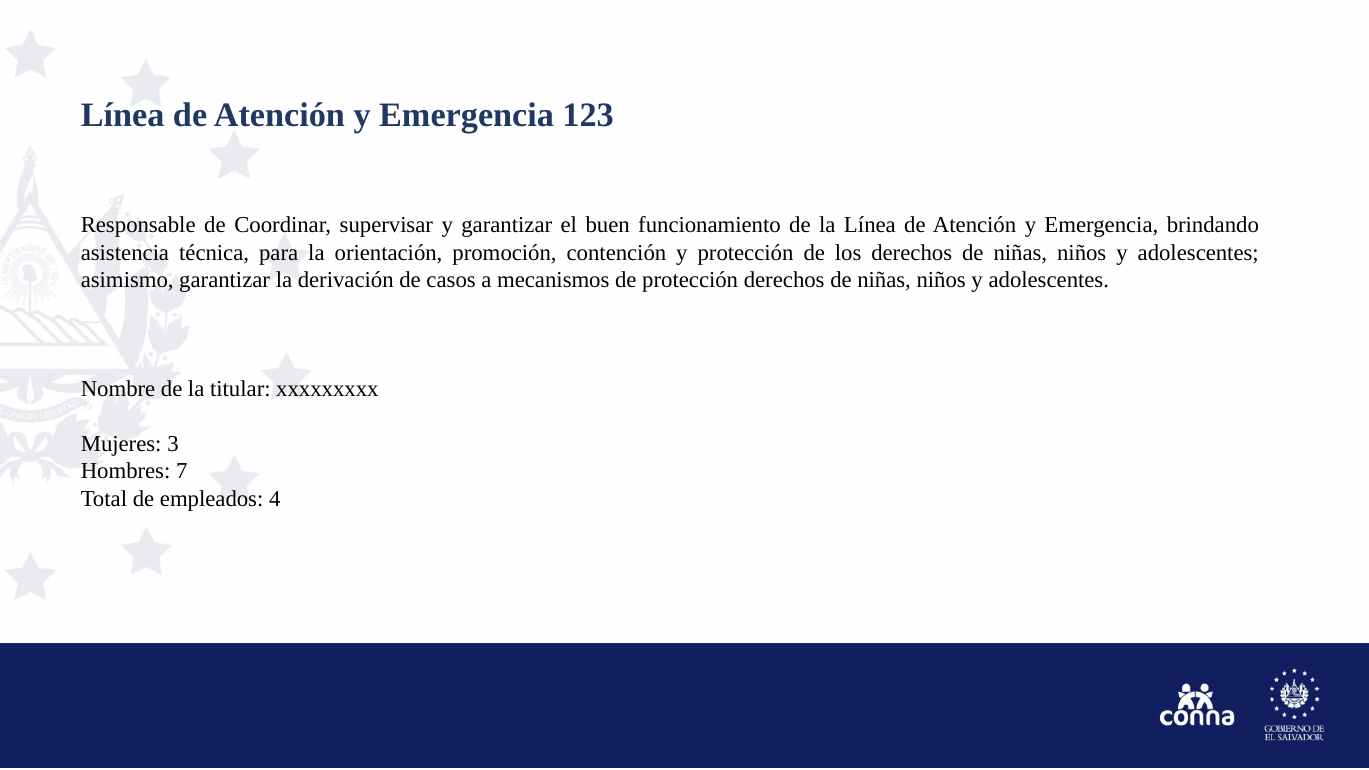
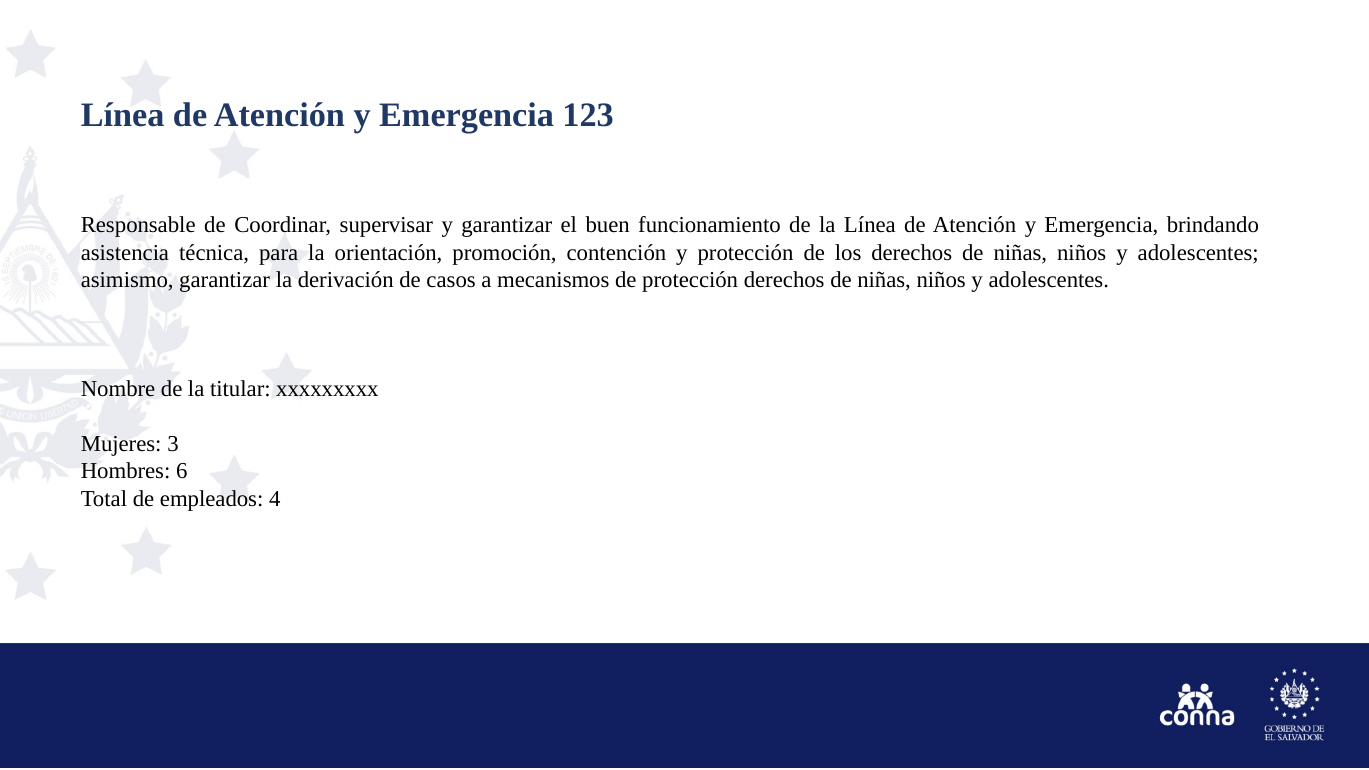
7: 7 -> 6
